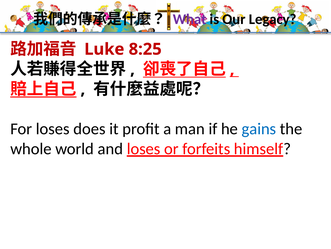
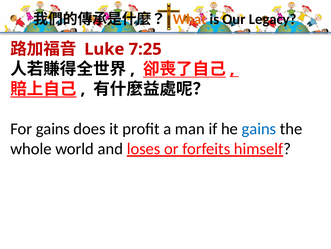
What colour: purple -> orange
8:25: 8:25 -> 7:25
For loses: loses -> gains
